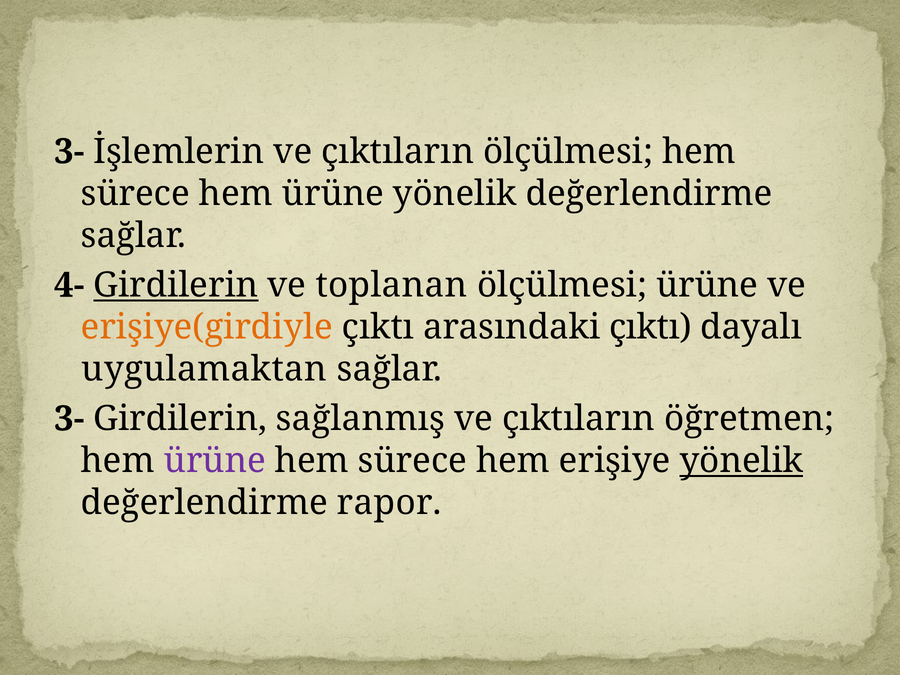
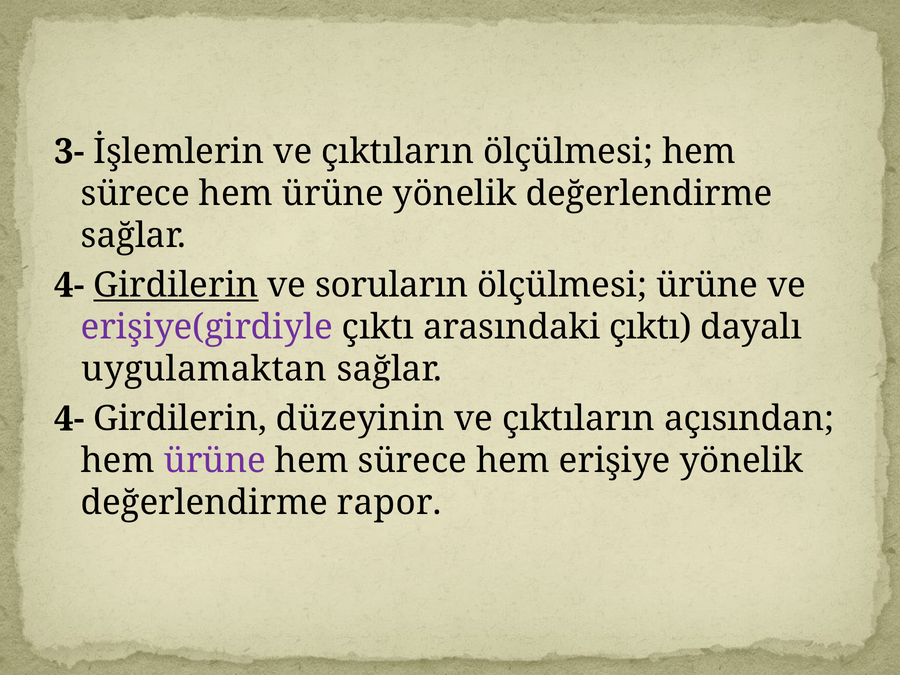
toplanan: toplanan -> soruların
erişiye(girdiyle colour: orange -> purple
3- at (69, 419): 3- -> 4-
sağlanmış: sağlanmış -> düzeyinin
öğretmen: öğretmen -> açısından
yönelik at (742, 461) underline: present -> none
